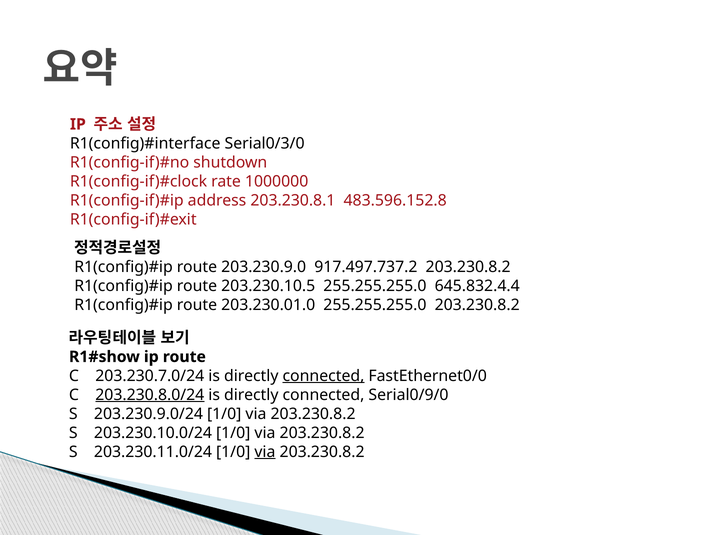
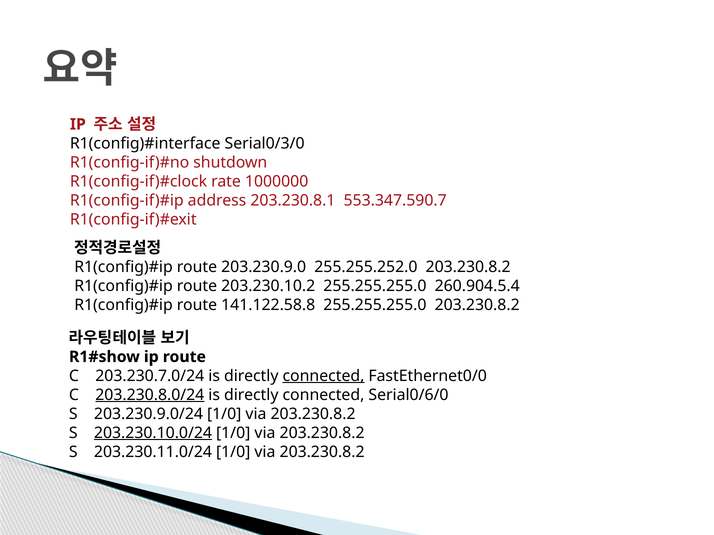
483.596.152.8: 483.596.152.8 -> 553.347.590.7
917.497.737.2: 917.497.737.2 -> 255.255.252.0
203.230.10.5: 203.230.10.5 -> 203.230.10.2
645.832.4.4: 645.832.4.4 -> 260.904.5.4
203.230.01.0: 203.230.01.0 -> 141.122.58.8
Serial0/9/0: Serial0/9/0 -> Serial0/6/0
203.230.10.0/24 underline: none -> present
via at (265, 452) underline: present -> none
